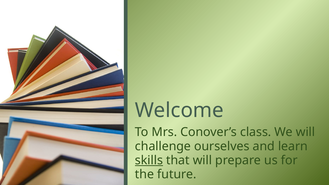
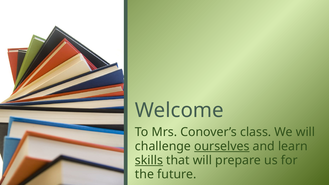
ourselves underline: none -> present
